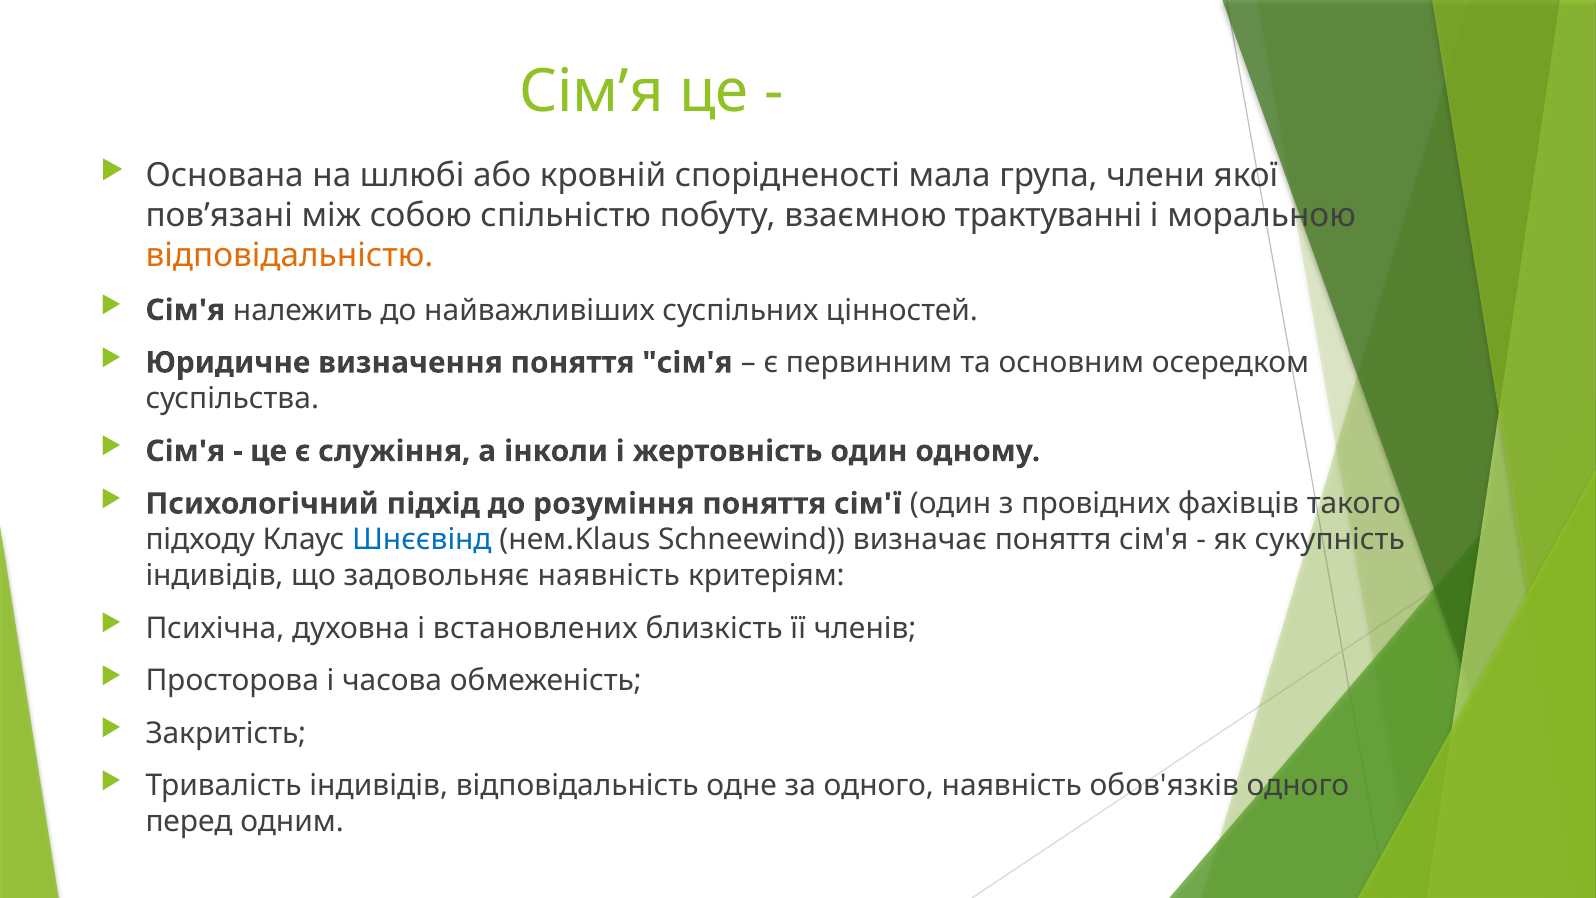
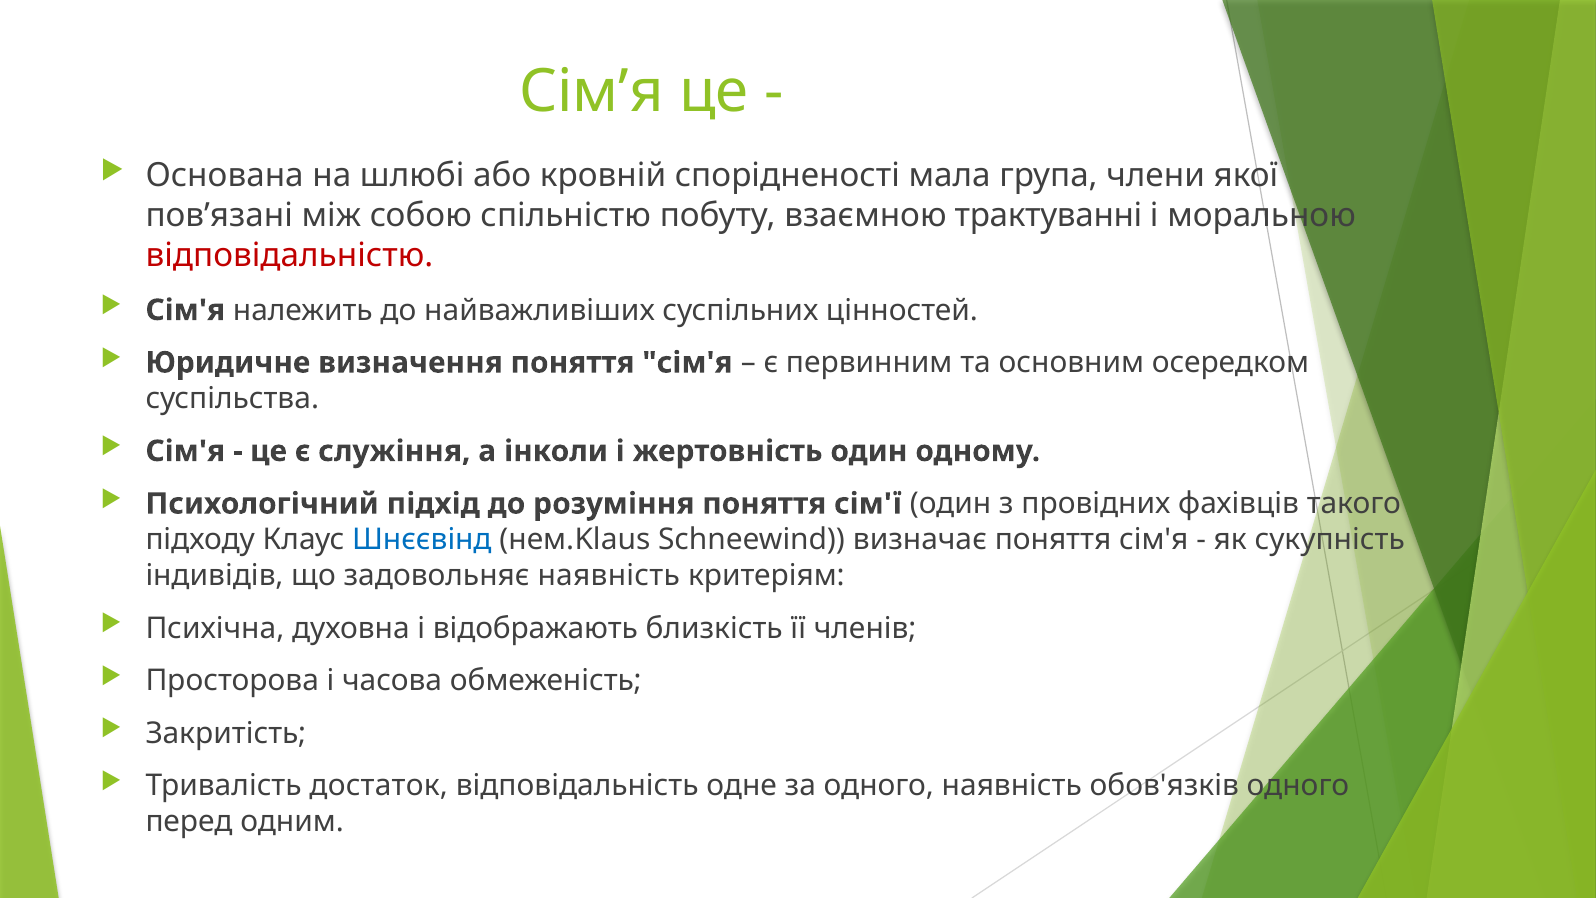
відповідальністю colour: orange -> red
встановлених: встановлених -> відображають
Тривалість індивідів: індивідів -> достаток
